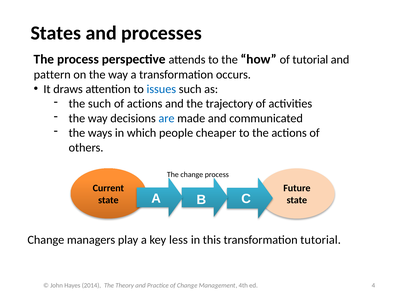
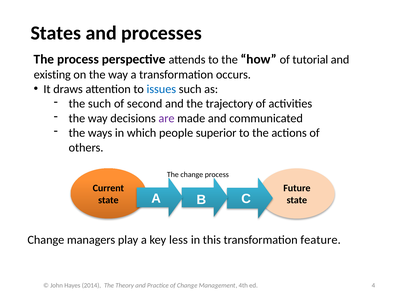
pattern: pattern -> existing
of actions: actions -> second
are colour: blue -> purple
cheaper: cheaper -> superior
transformation tutorial: tutorial -> feature
